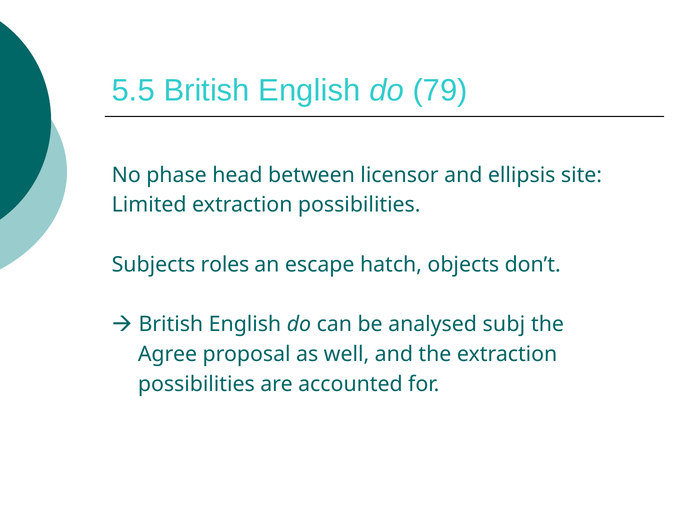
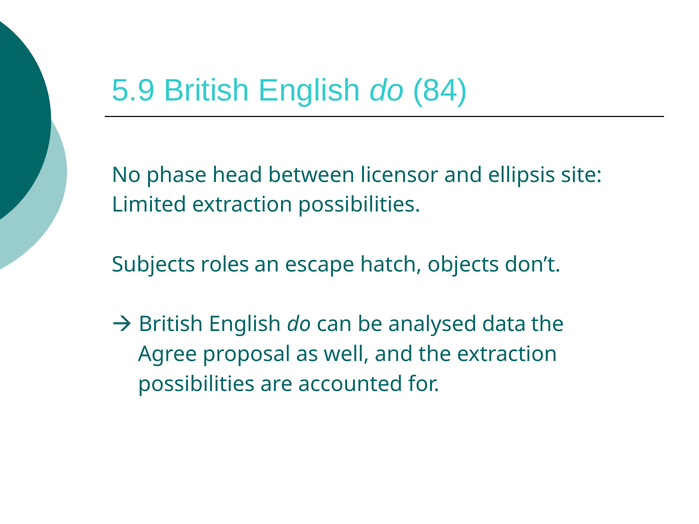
5.5: 5.5 -> 5.9
79: 79 -> 84
subj: subj -> data
